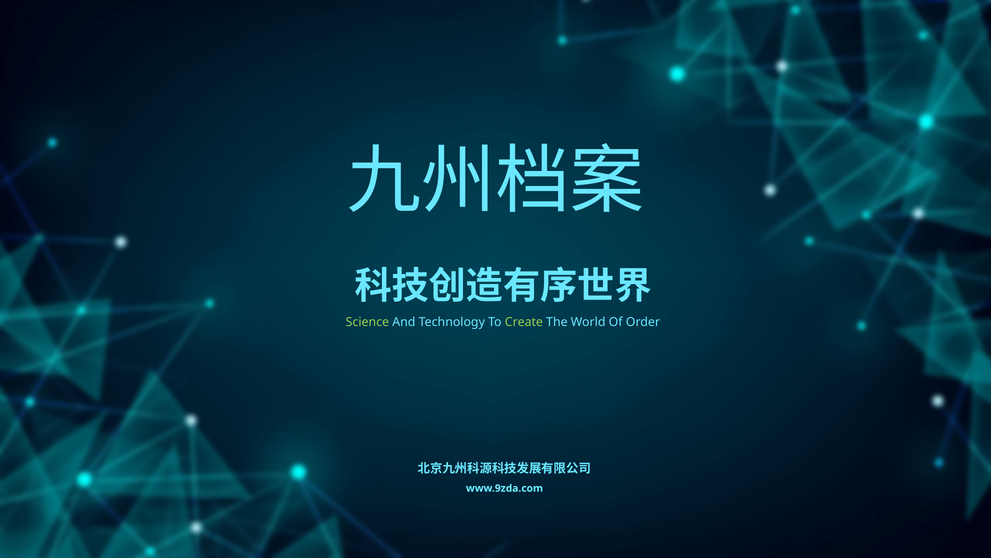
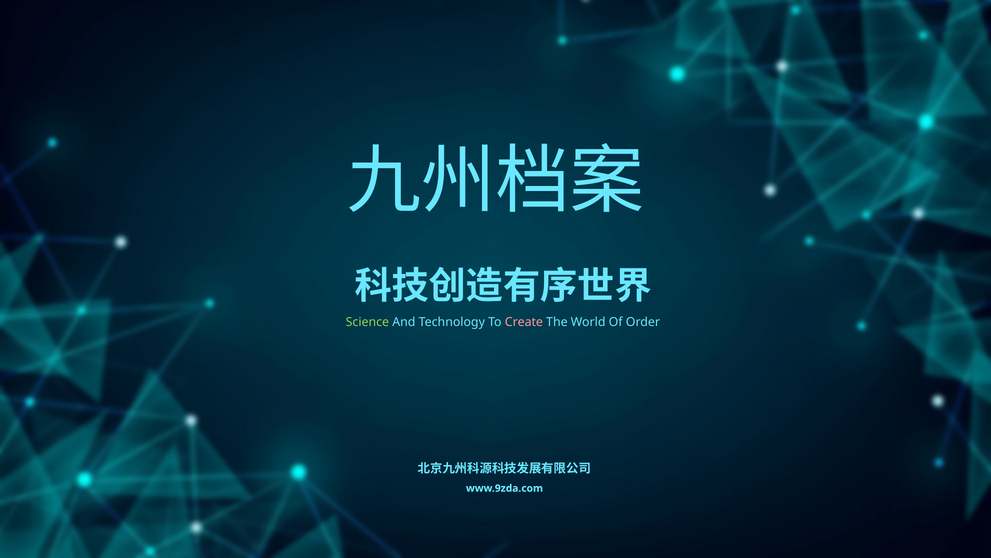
Create colour: light green -> pink
